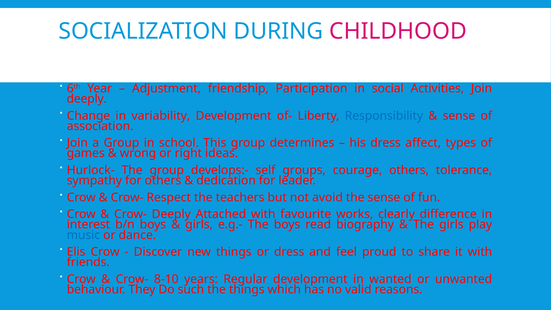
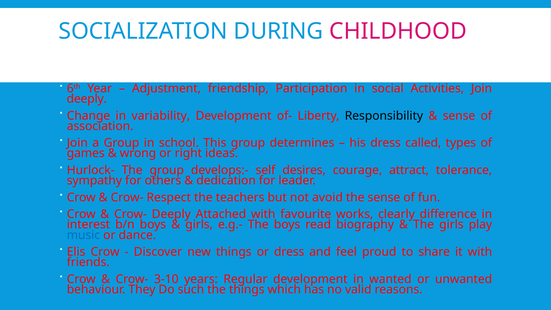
Responsibility colour: blue -> black
affect: affect -> called
groups: groups -> desires
courage others: others -> attract
8-10: 8-10 -> 3-10
